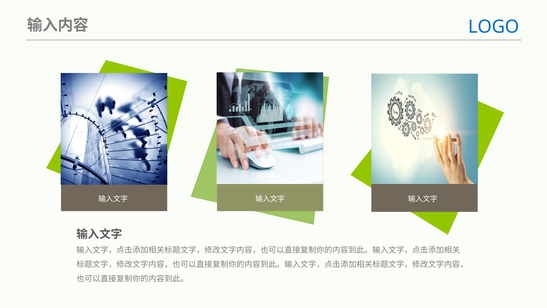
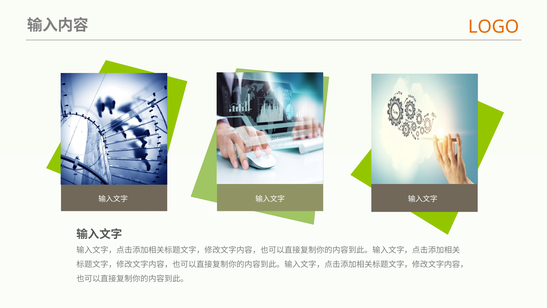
LOGO colour: blue -> orange
